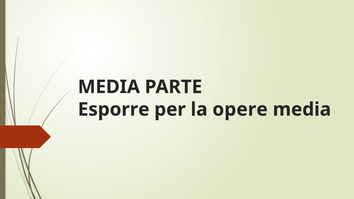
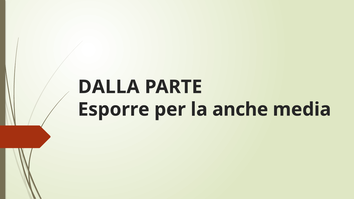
MEDIA at (109, 87): MEDIA -> DALLA
opere: opere -> anche
